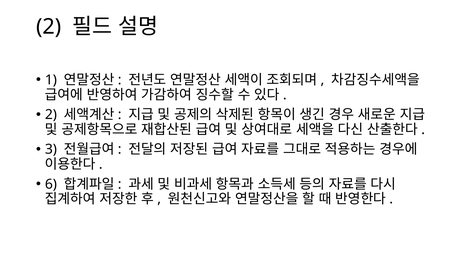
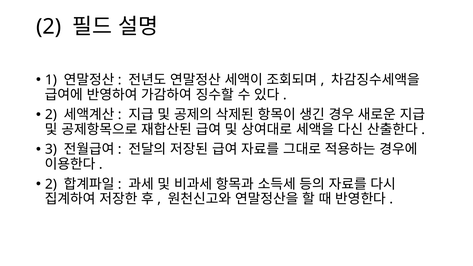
6 at (51, 184): 6 -> 2
